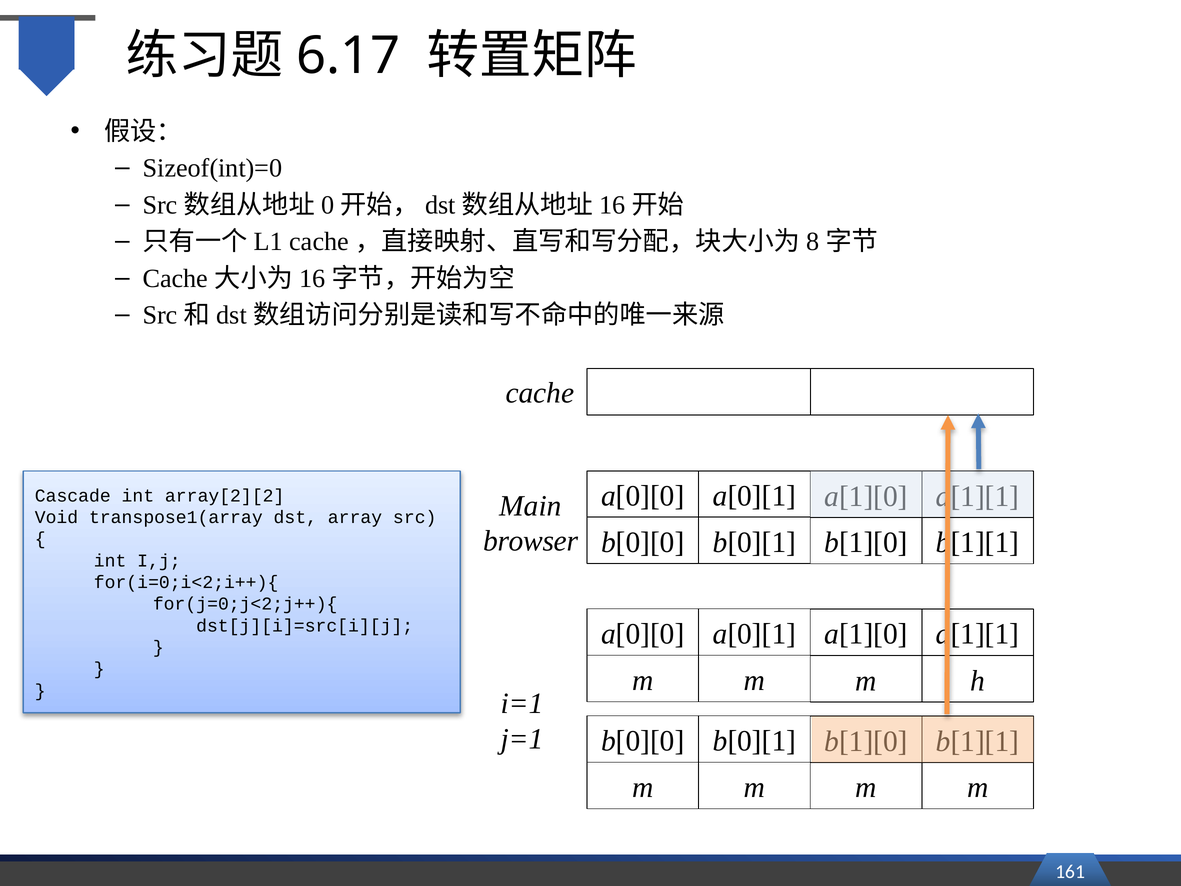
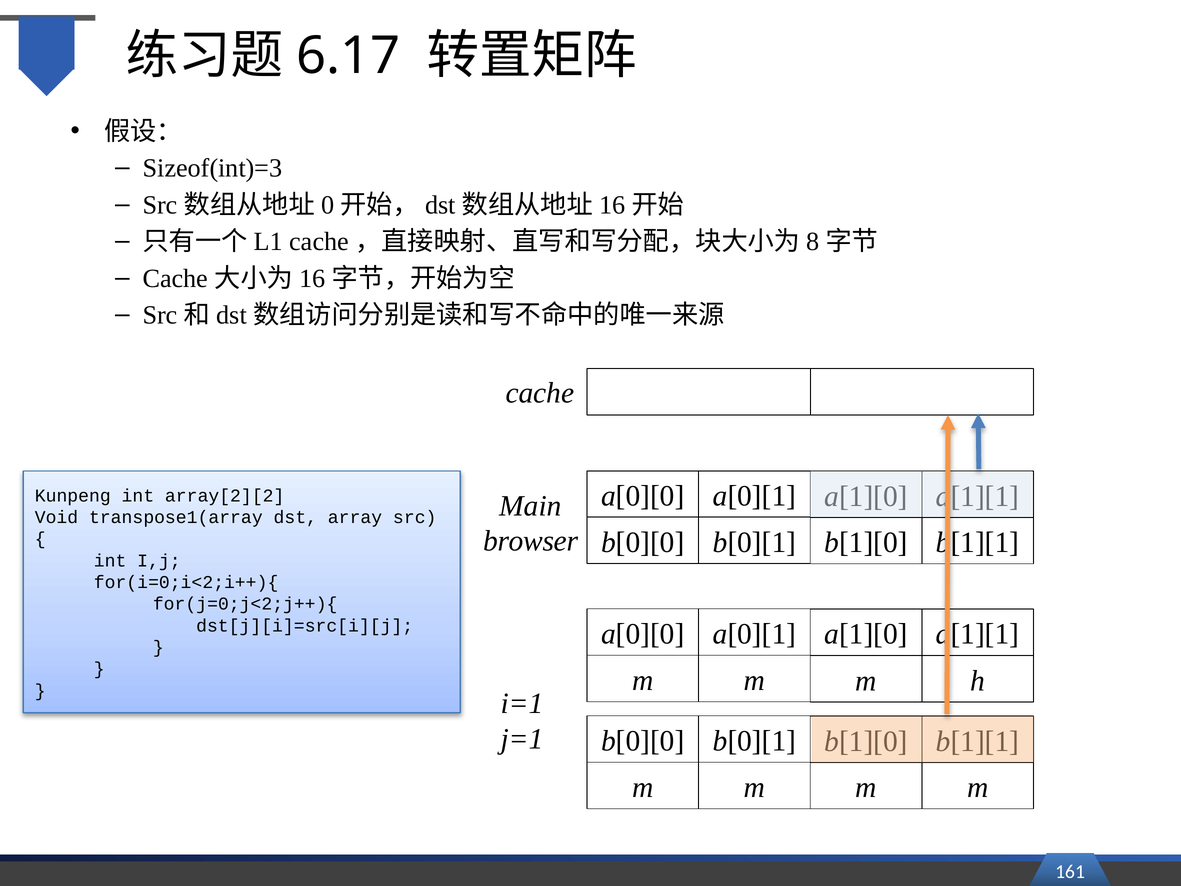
Sizeof(int)=0: Sizeof(int)=0 -> Sizeof(int)=3
Cascade: Cascade -> Kunpeng
